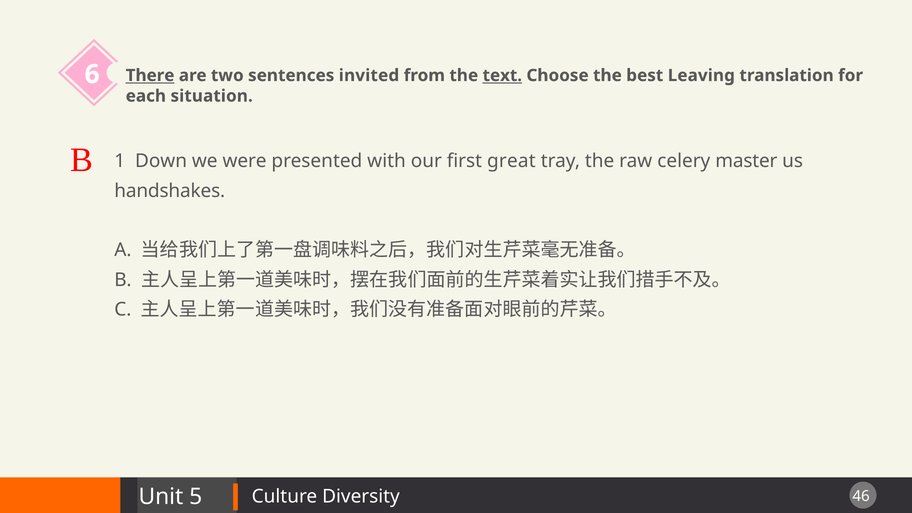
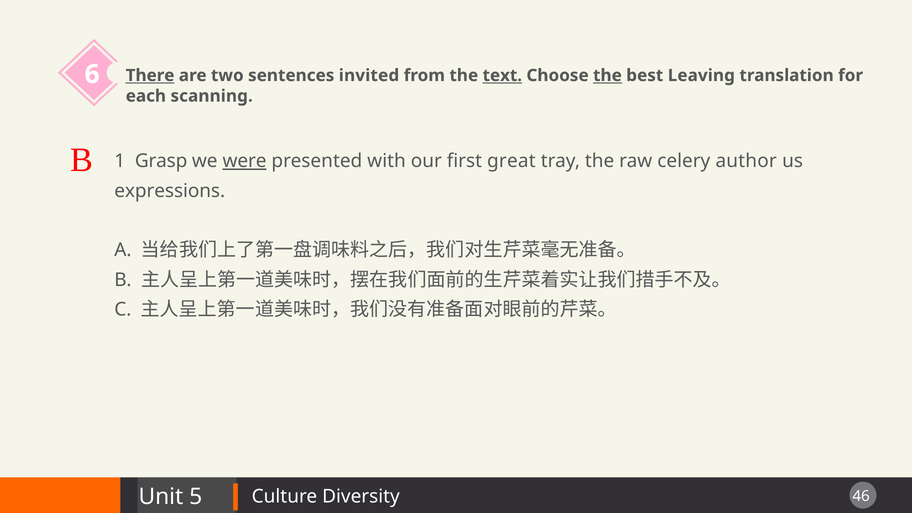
the at (607, 75) underline: none -> present
situation: situation -> scanning
Down: Down -> Grasp
were underline: none -> present
master: master -> author
handshakes: handshakes -> expressions
